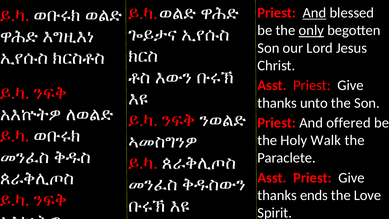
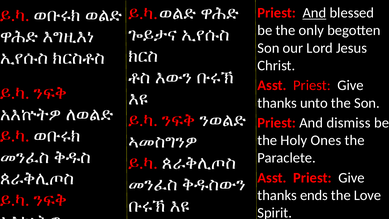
only underline: present -> none
offered: offered -> dismiss
Walk: Walk -> Ones
